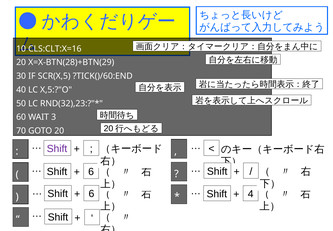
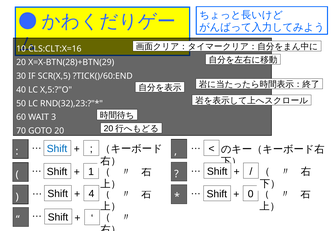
Shift at (57, 148) colour: purple -> blue
6 at (91, 171): 6 -> 1
4: 4 -> 0
6 at (91, 193): 6 -> 4
